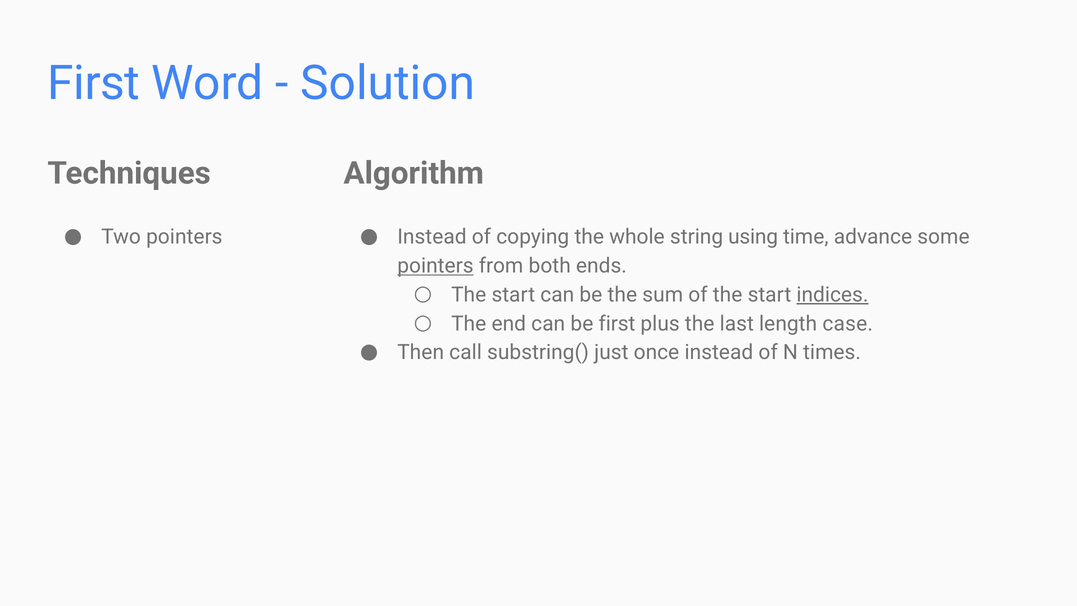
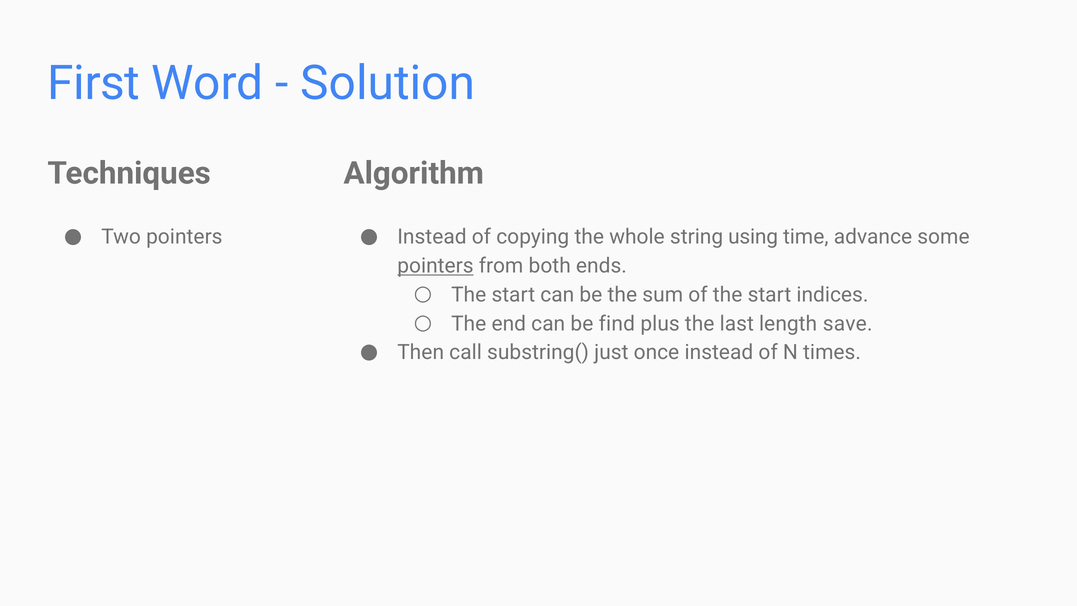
indices underline: present -> none
be first: first -> find
case: case -> save
